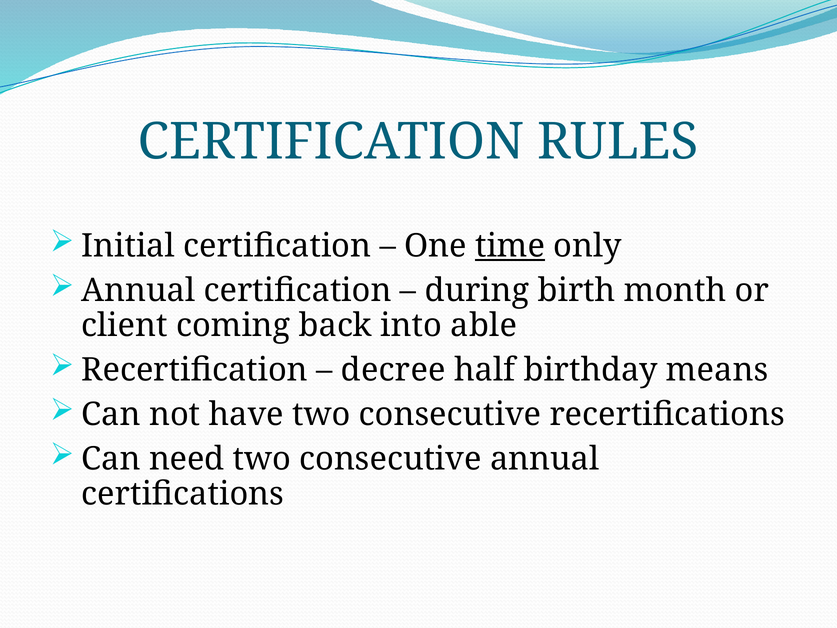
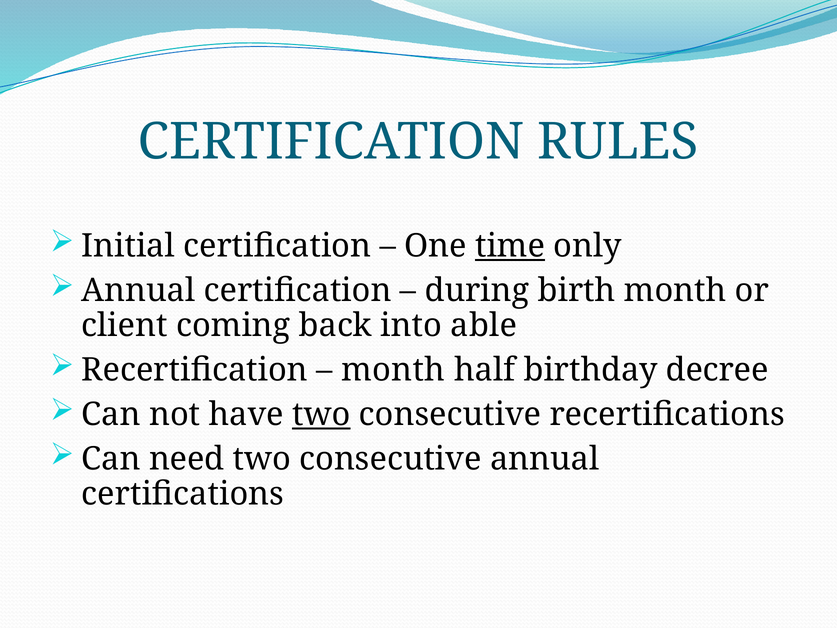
decree at (393, 370): decree -> month
means: means -> decree
two at (321, 414) underline: none -> present
